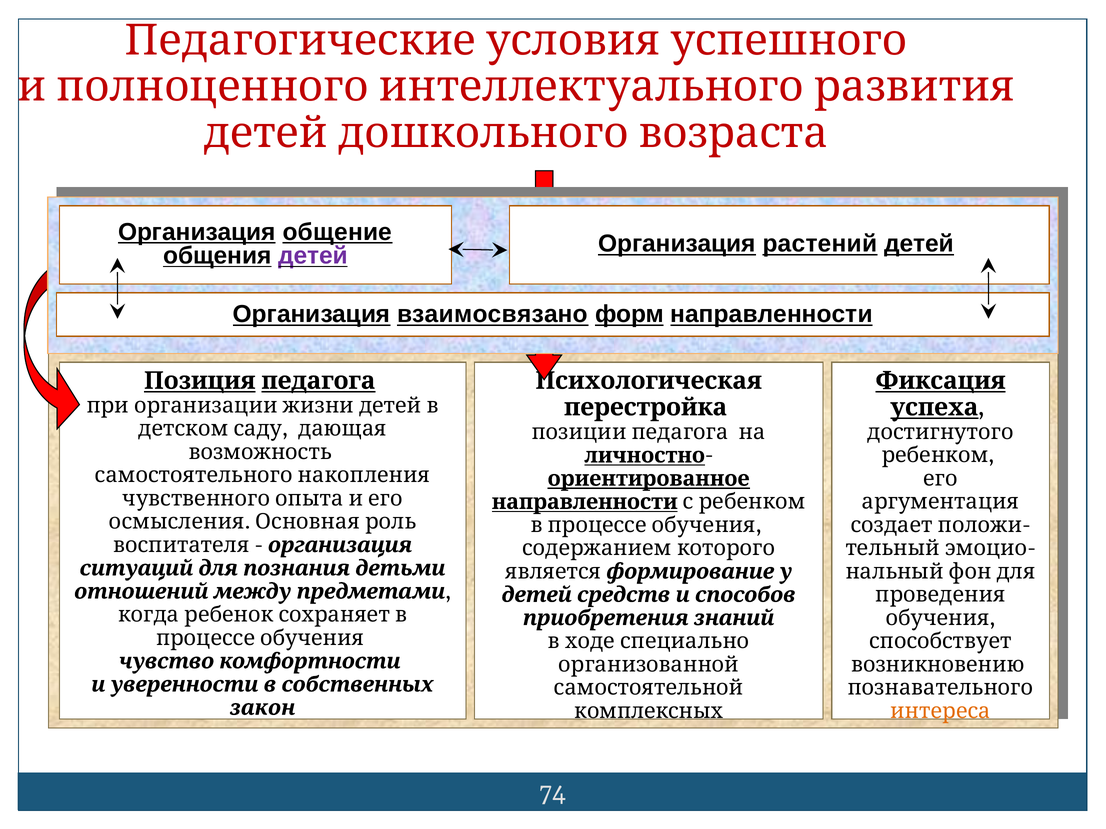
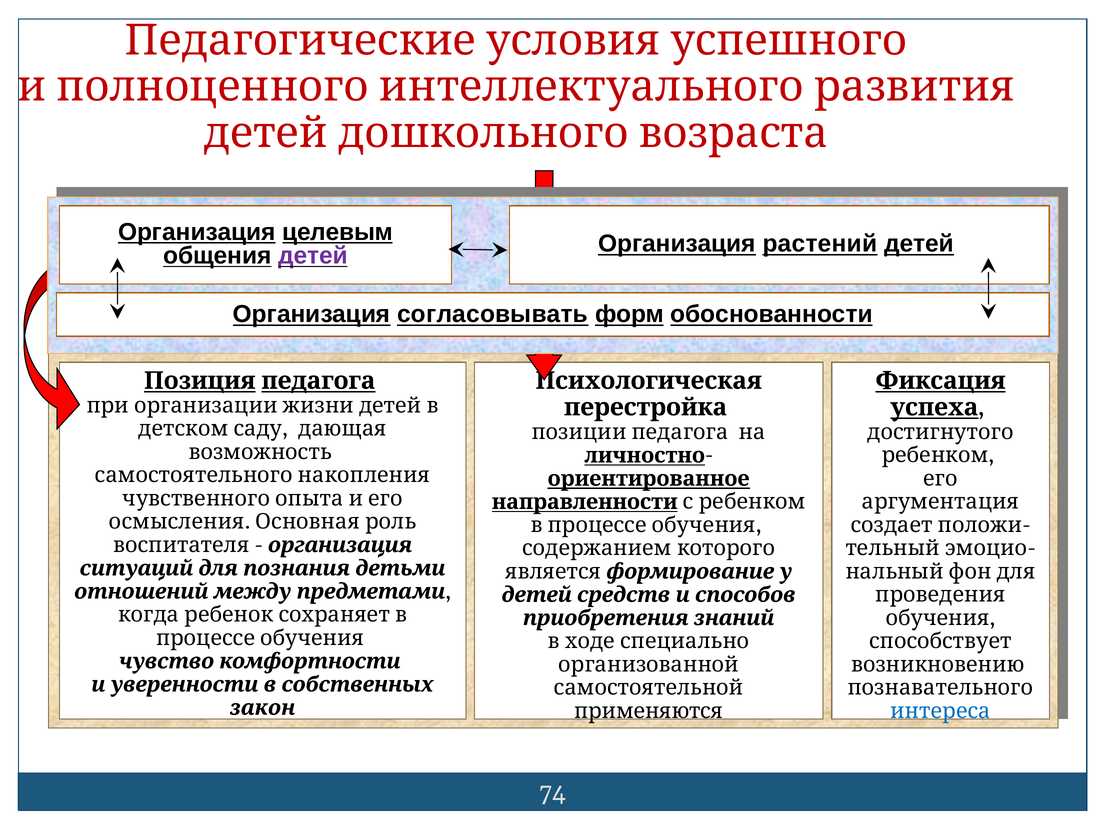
общение: общение -> целевым
взаимосвязано: взаимосвязано -> согласовывать
форм направленности: направленности -> обоснованности
комплексных: комплексных -> применяются
интереса colour: orange -> blue
